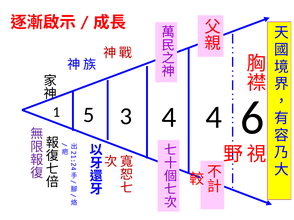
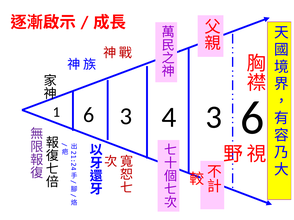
1 5: 5 -> 6
4 4: 4 -> 3
